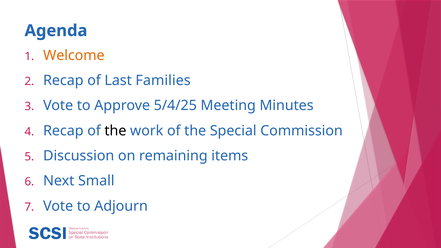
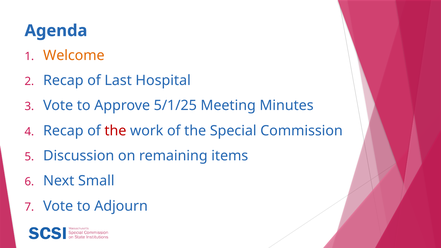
Families: Families -> Hospital
5/4/25: 5/4/25 -> 5/1/25
the at (115, 131) colour: black -> red
